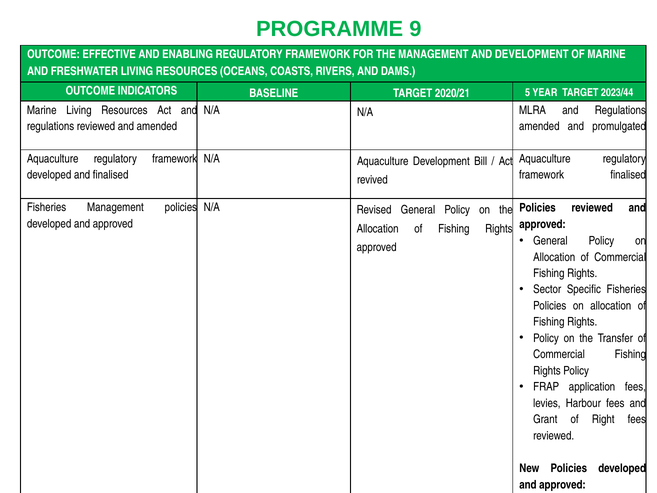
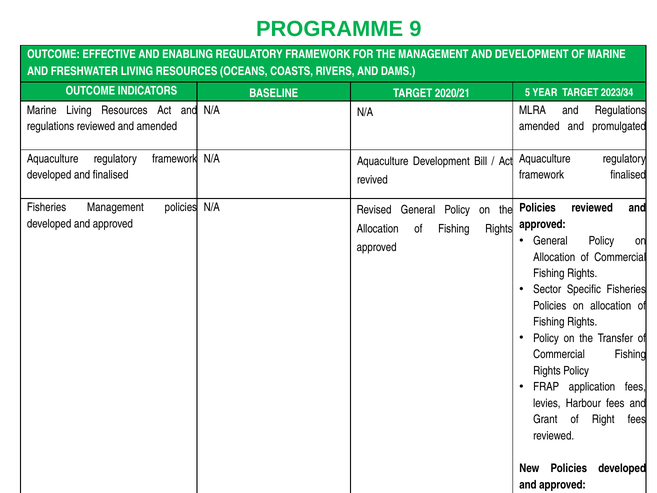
2023/44: 2023/44 -> 2023/34
